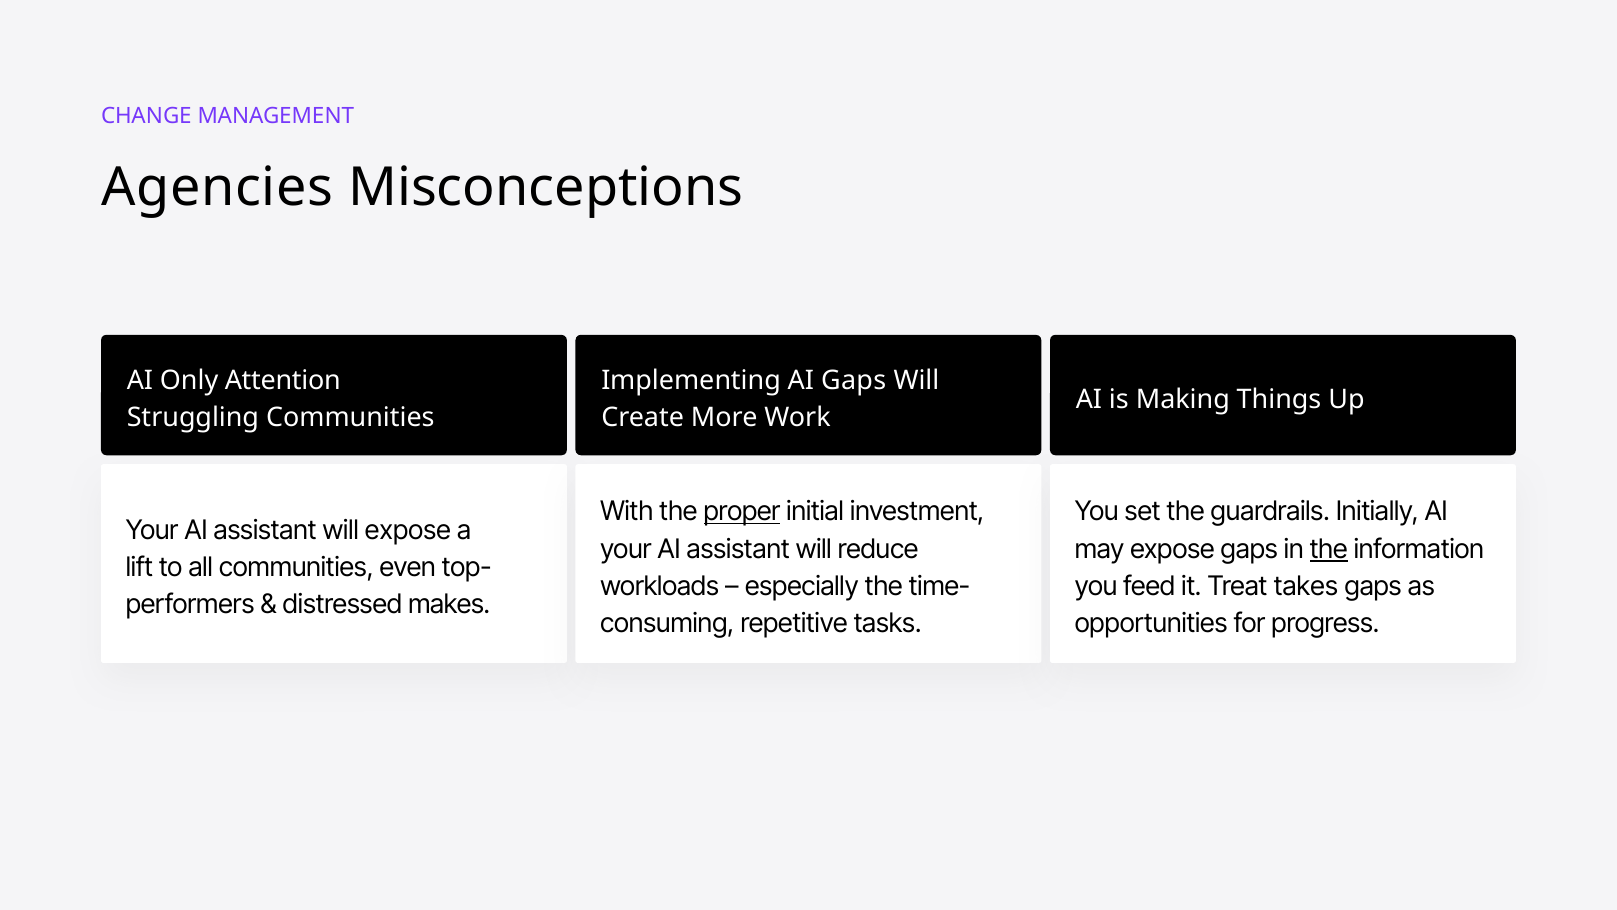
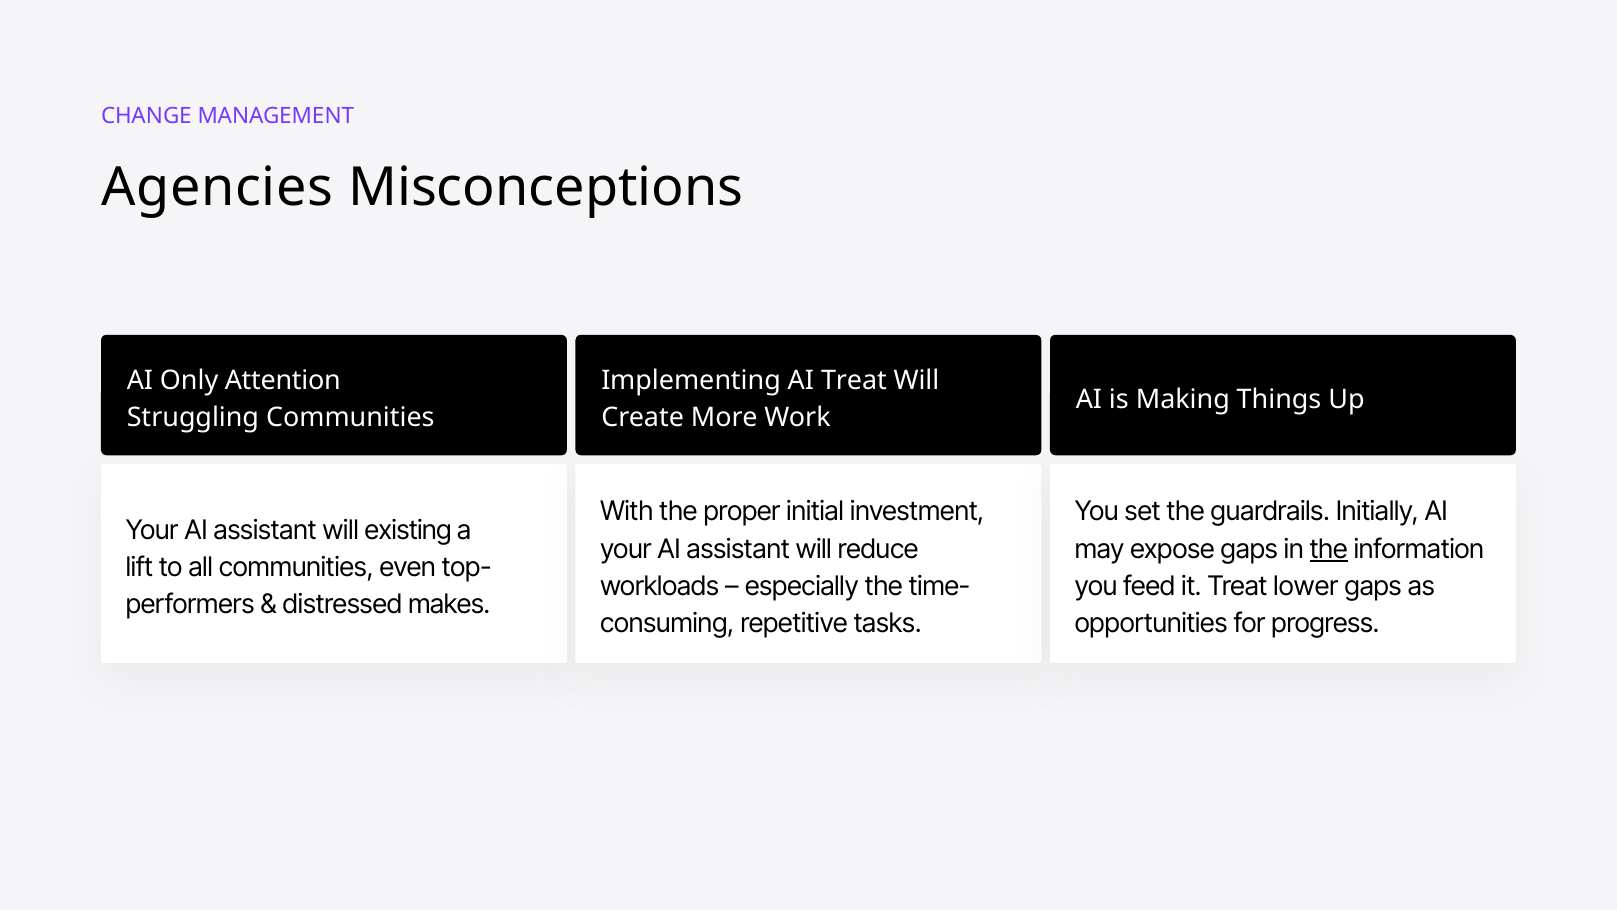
AI Gaps: Gaps -> Treat
proper underline: present -> none
will expose: expose -> existing
takes: takes -> lower
